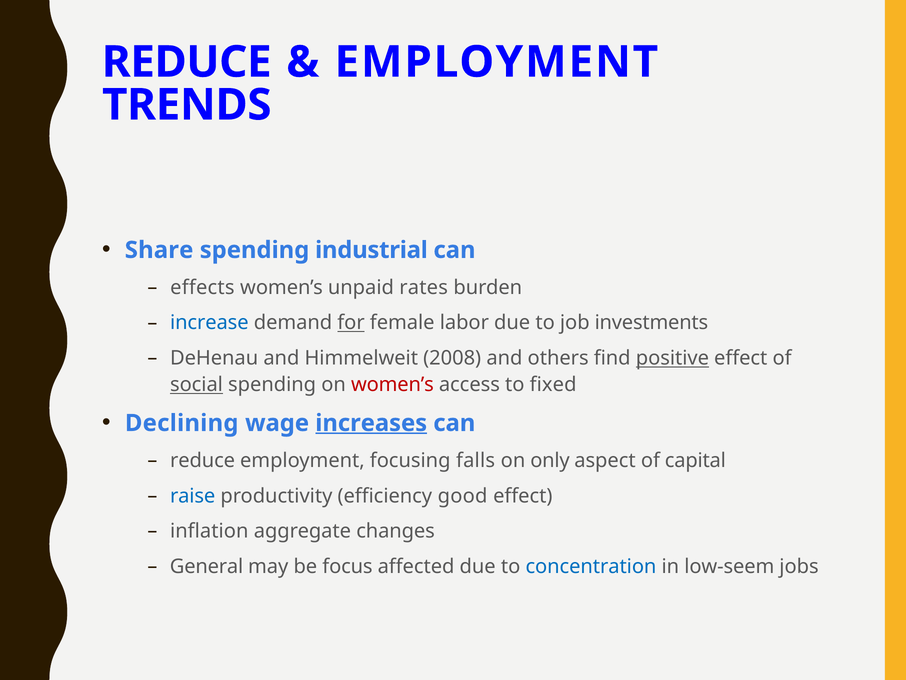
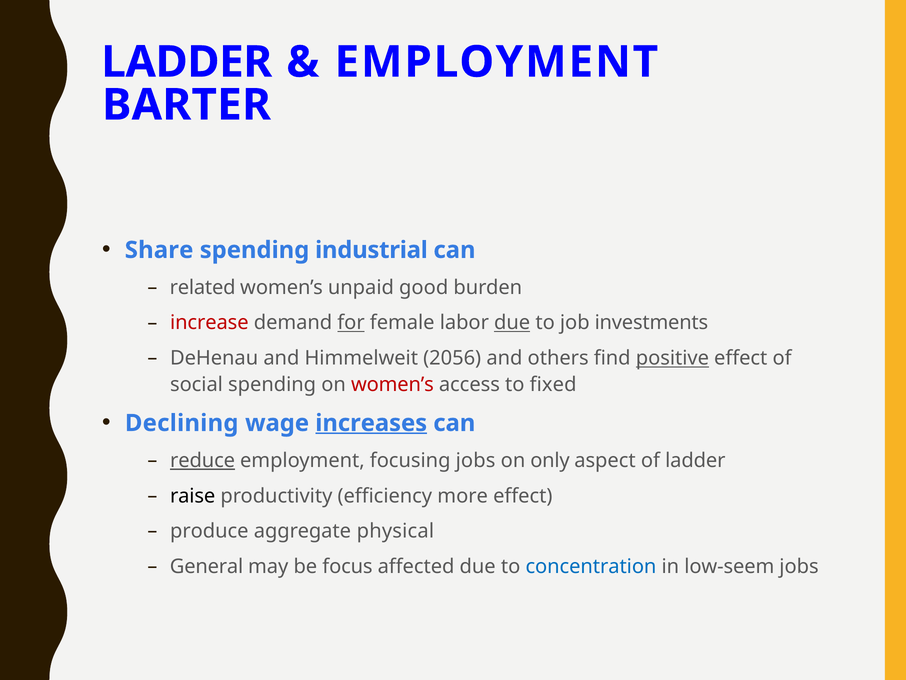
REDUCE at (187, 62): REDUCE -> LADDER
TRENDS: TRENDS -> BARTER
effects: effects -> related
rates: rates -> good
increase colour: blue -> red
due at (512, 323) underline: none -> present
2008: 2008 -> 2056
social underline: present -> none
reduce at (203, 460) underline: none -> present
focusing falls: falls -> jobs
of capital: capital -> ladder
raise colour: blue -> black
good: good -> more
inflation: inflation -> produce
changes: changes -> physical
